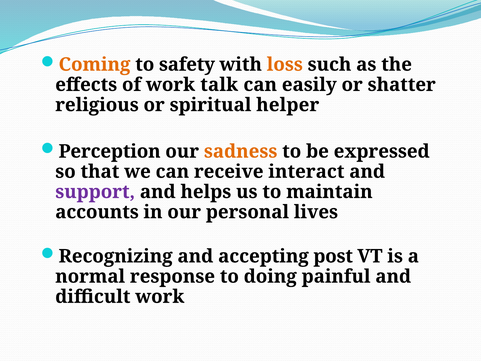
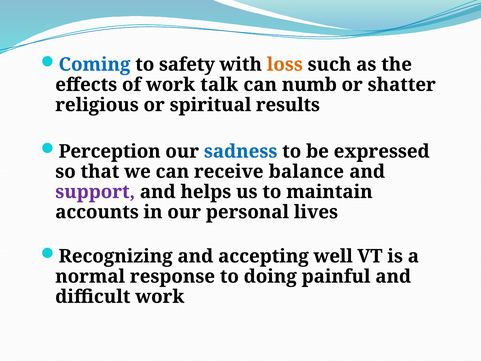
Coming colour: orange -> blue
easily: easily -> numb
helper: helper -> results
sadness colour: orange -> blue
interact: interact -> balance
post: post -> well
